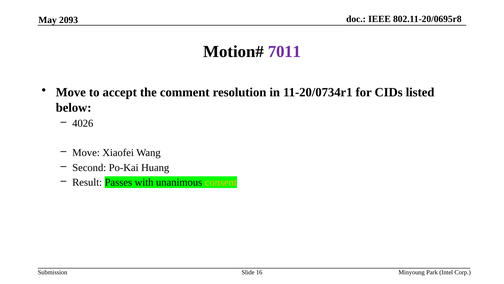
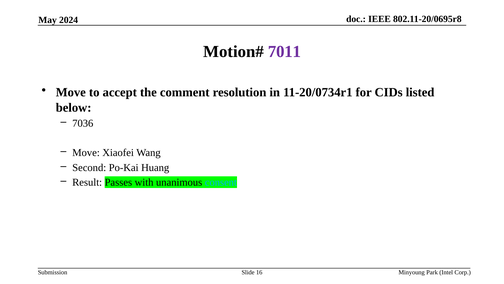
2093: 2093 -> 2024
4026: 4026 -> 7036
consent colour: yellow -> light blue
